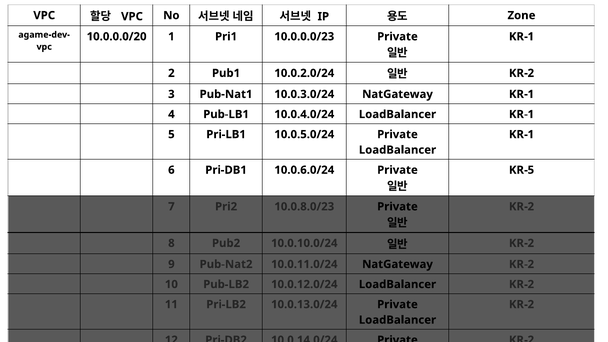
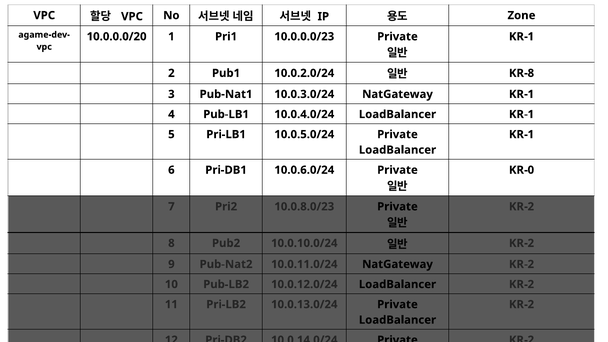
KR-2 at (522, 73): KR-2 -> KR-8
KR-5: KR-5 -> KR-0
